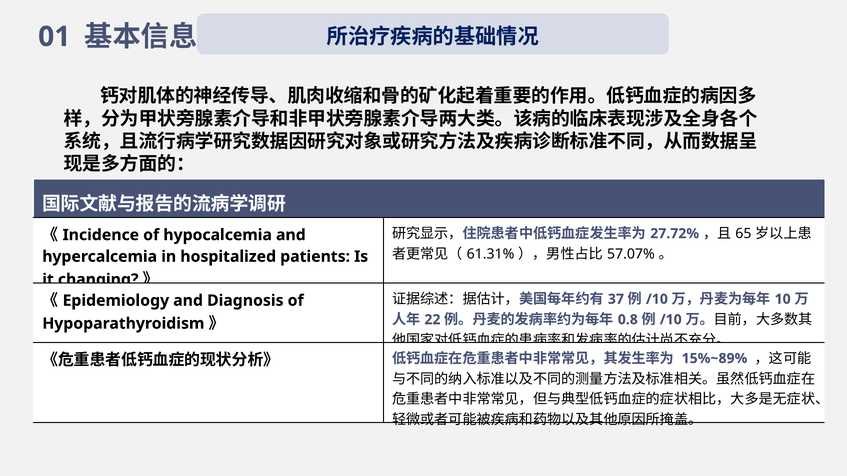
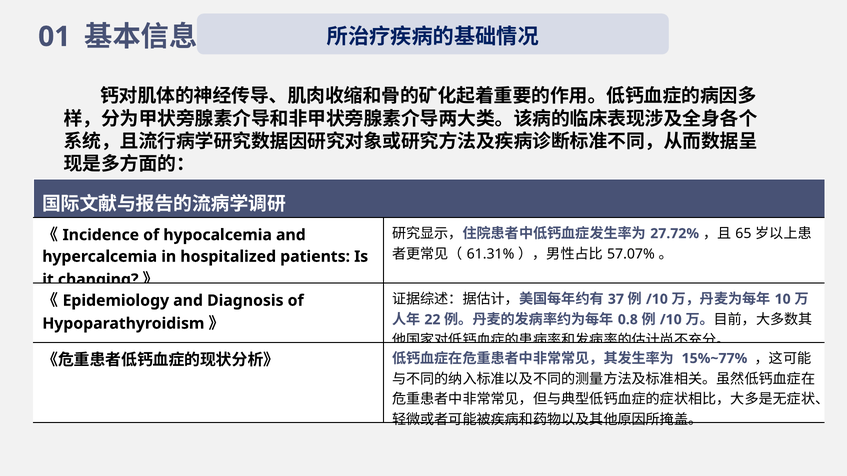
15%~89%: 15%~89% -> 15%~77%
